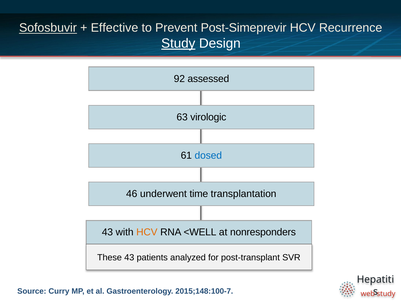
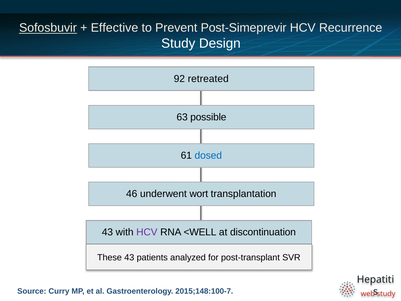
Study at (178, 43) underline: present -> none
assessed: assessed -> retreated
virologic: virologic -> possible
time: time -> wort
HCV at (147, 232) colour: orange -> purple
nonresponders: nonresponders -> discontinuation
